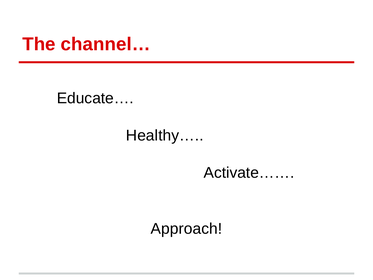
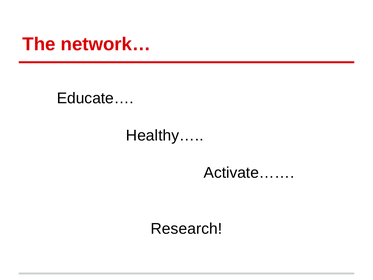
channel…: channel… -> network…
Approach: Approach -> Research
